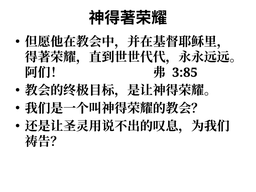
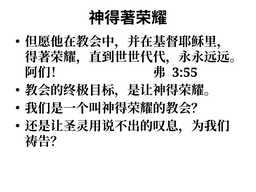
3:85: 3:85 -> 3:55
